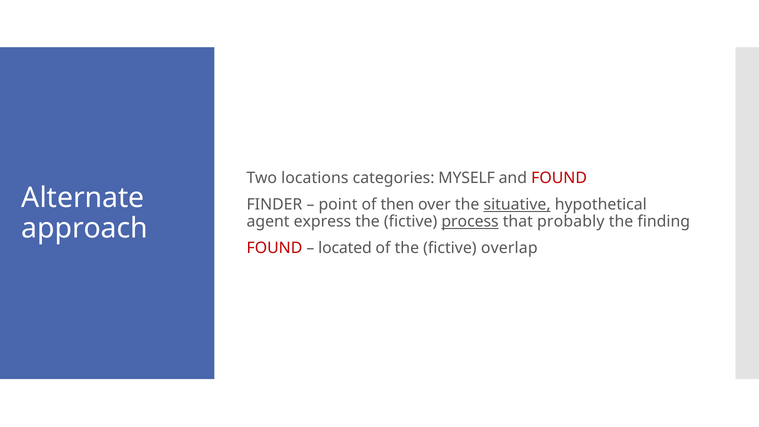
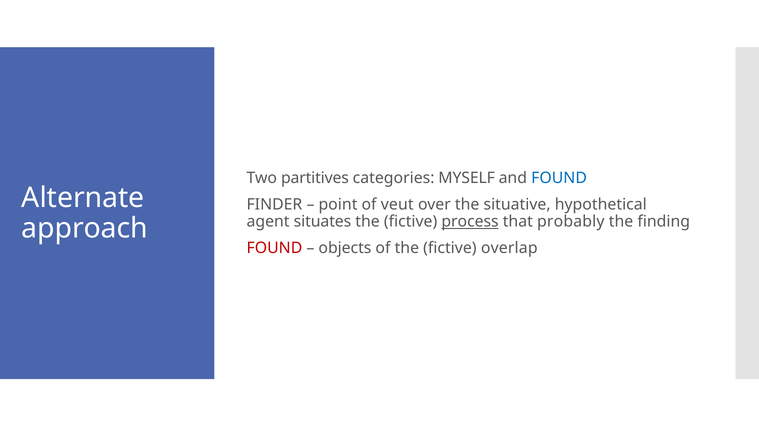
locations: locations -> partitives
FOUND at (559, 178) colour: red -> blue
then: then -> veut
situative underline: present -> none
express: express -> situates
located: located -> objects
